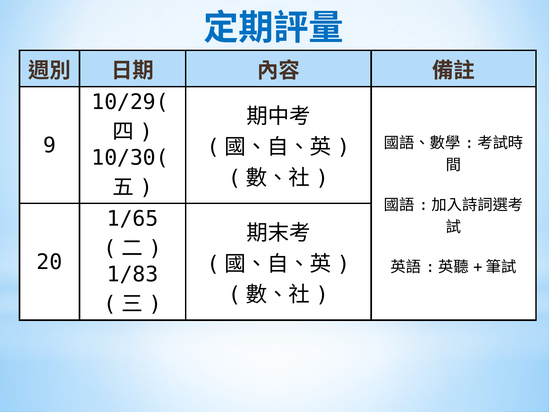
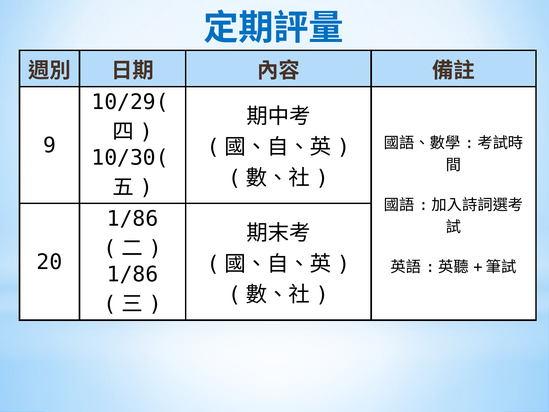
1/65 at (133, 219): 1/65 -> 1/86
1/83 at (133, 274): 1/83 -> 1/86
